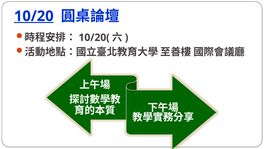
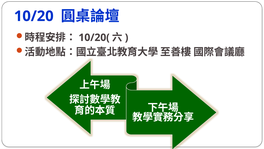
10/20 underline: present -> none
